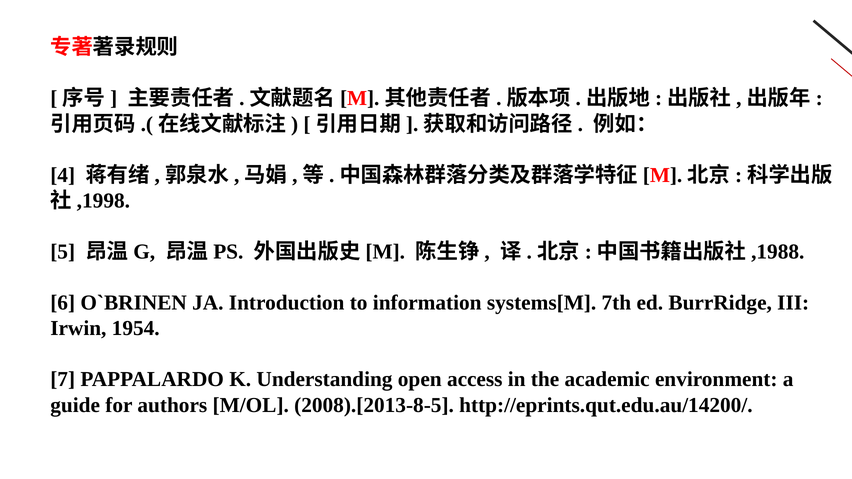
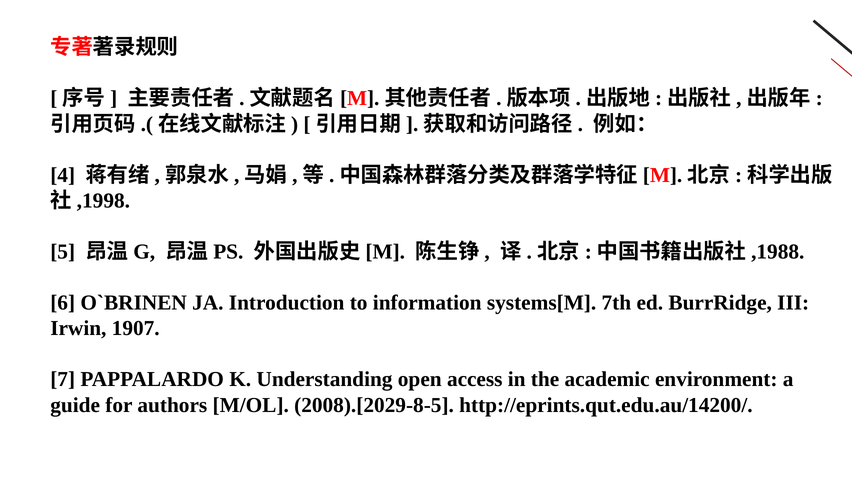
1954: 1954 -> 1907
2008).[2013-8-5: 2008).[2013-8-5 -> 2008).[2029-8-5
